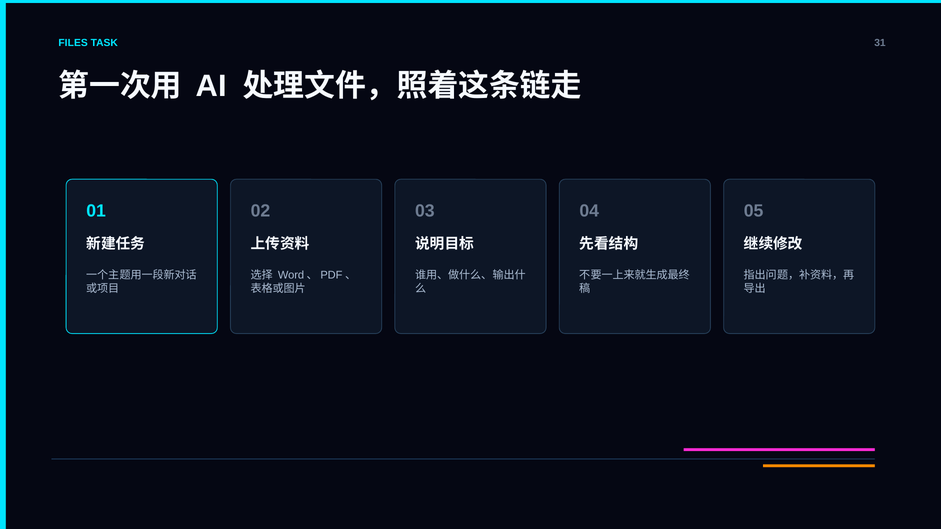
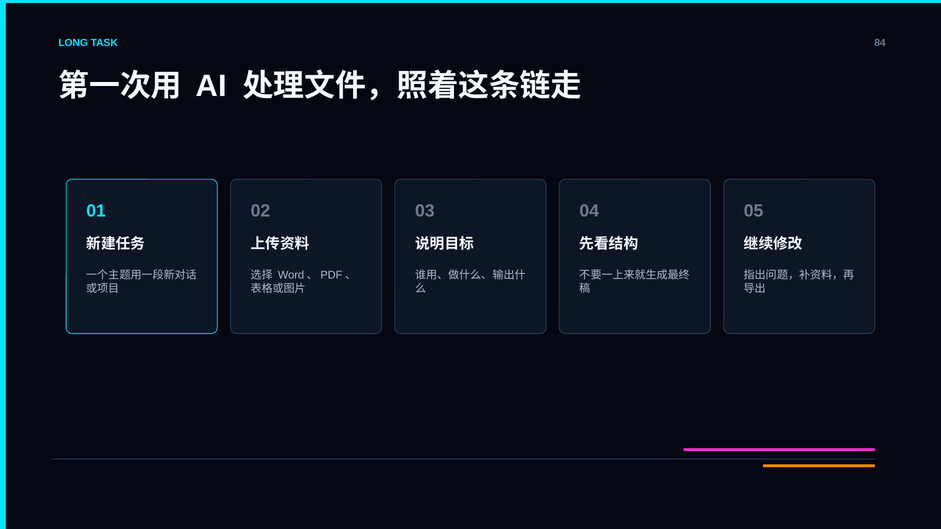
FILES: FILES -> LONG
31: 31 -> 84
